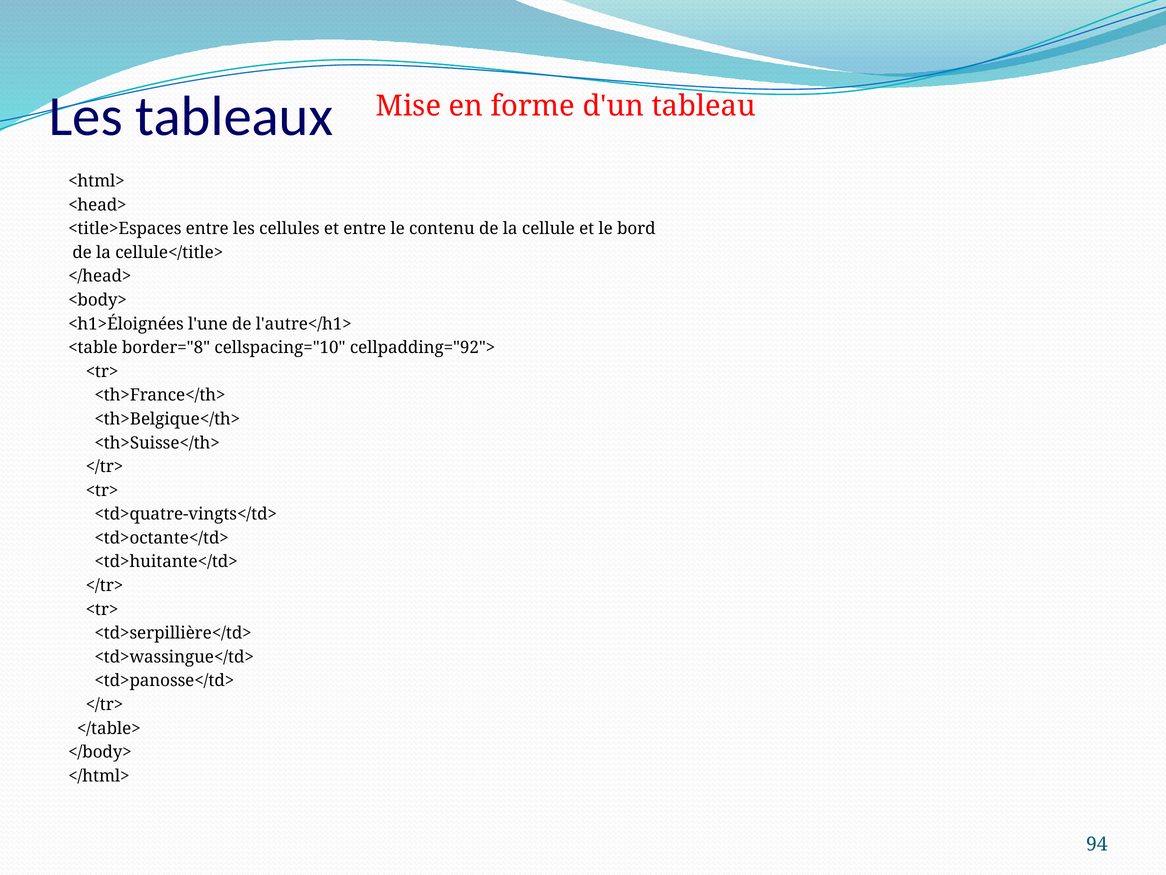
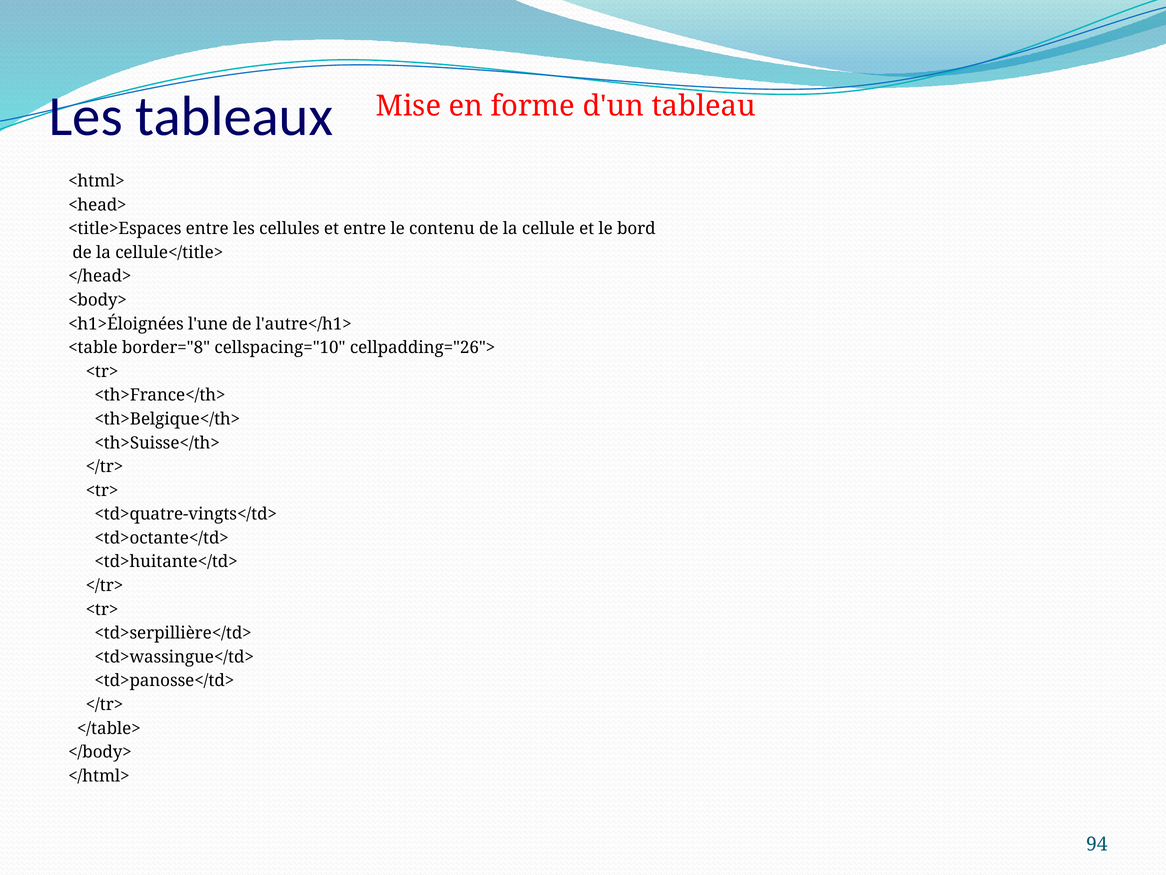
cellpadding="92">: cellpadding="92"> -> cellpadding="26">
